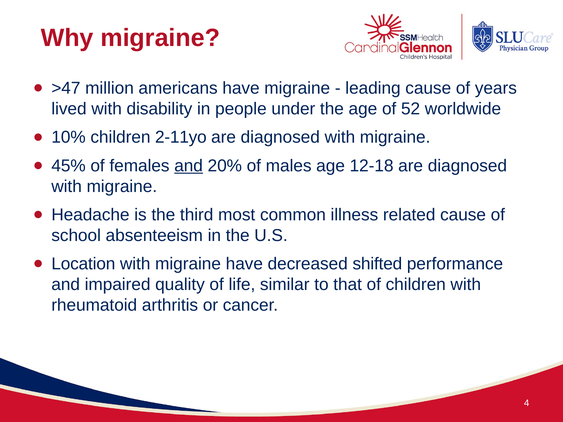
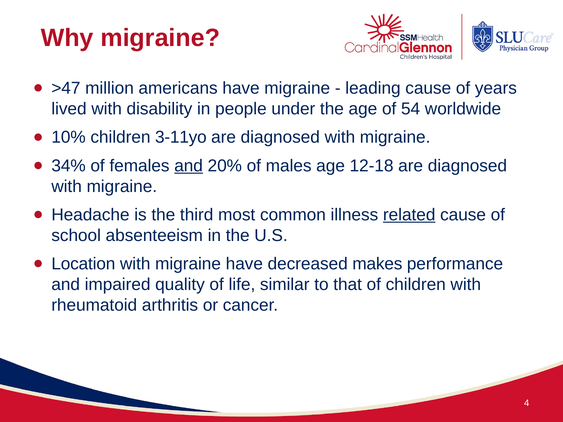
52: 52 -> 54
2-11yo: 2-11yo -> 3-11yo
45%: 45% -> 34%
related underline: none -> present
shifted: shifted -> makes
